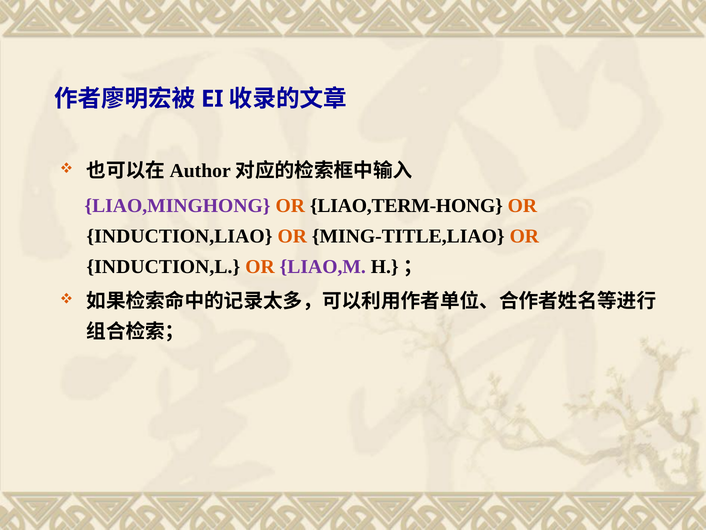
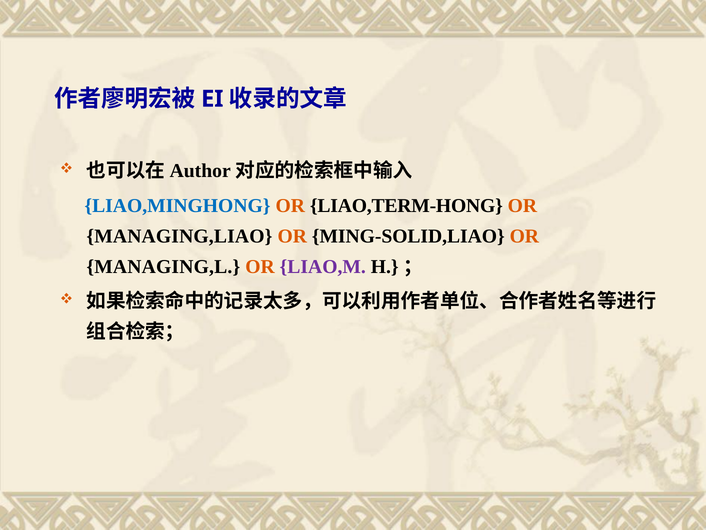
LIAO,MINGHONG colour: purple -> blue
INDUCTION,LIAO: INDUCTION,LIAO -> MANAGING,LIAO
MING-TITLE,LIAO: MING-TITLE,LIAO -> MING-SOLID,LIAO
INDUCTION,L: INDUCTION,L -> MANAGING,L
